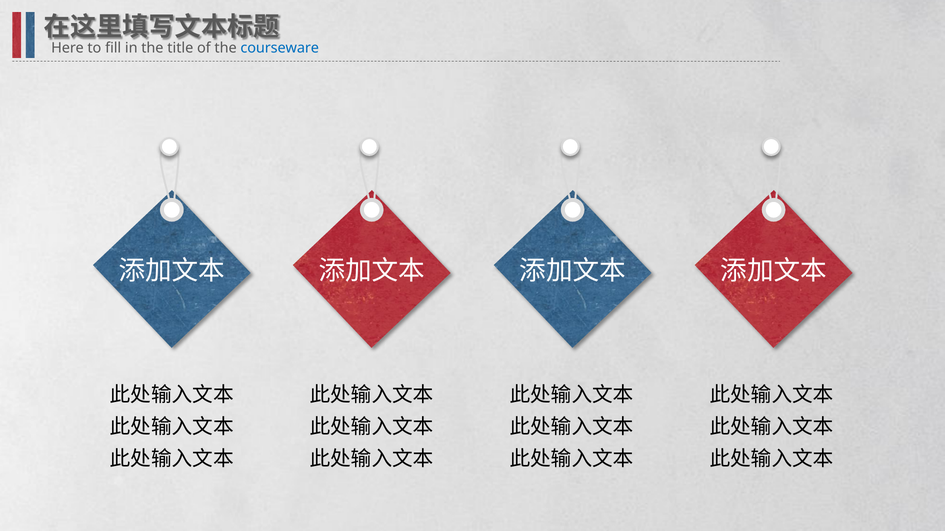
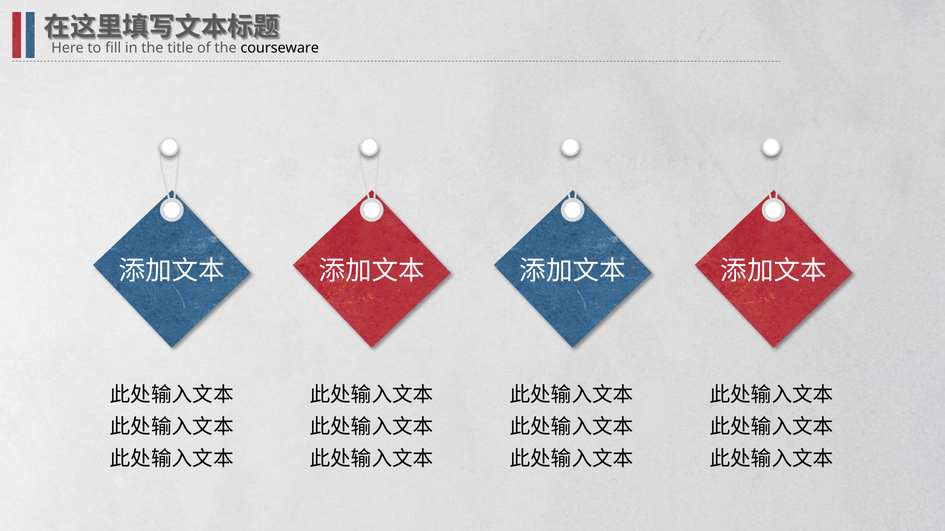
courseware colour: blue -> black
